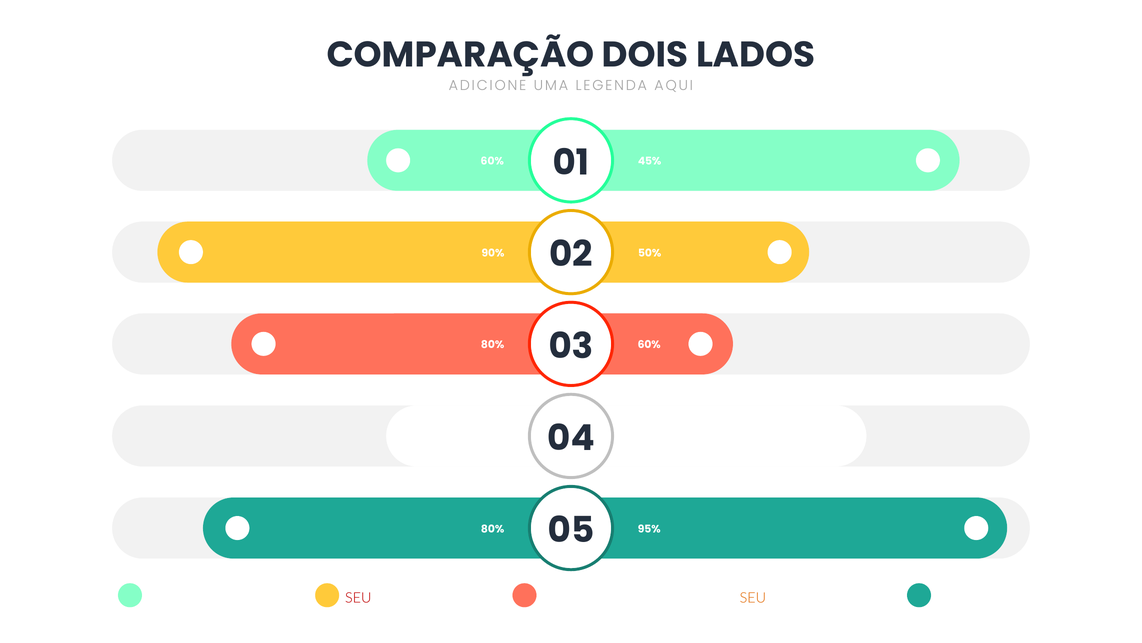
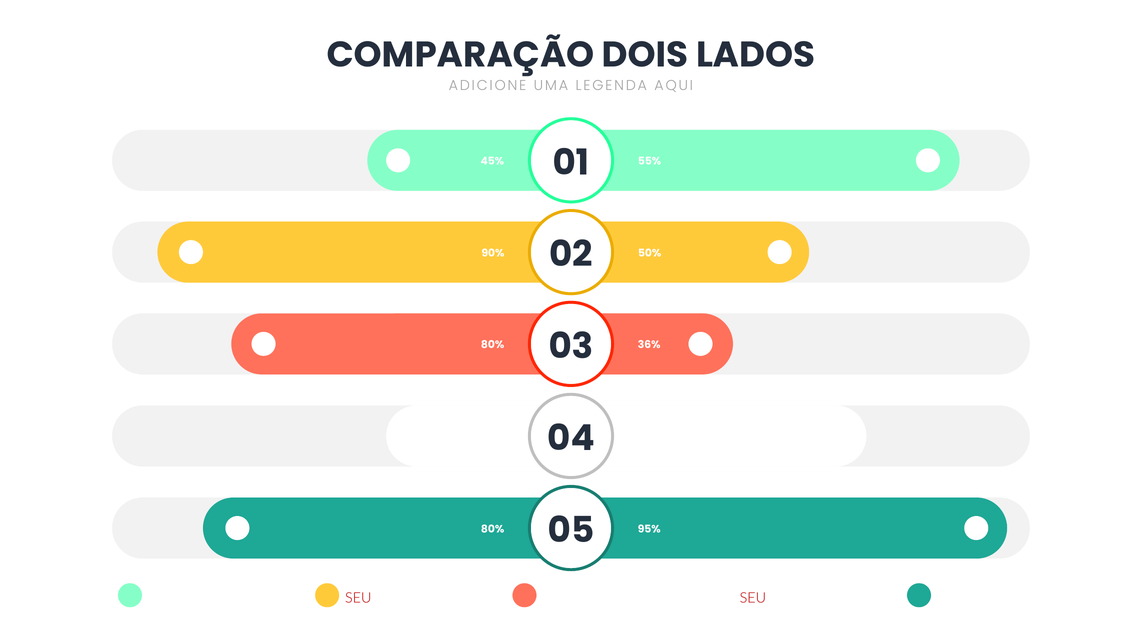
60% at (492, 161): 60% -> 45%
45%: 45% -> 55%
60% at (649, 345): 60% -> 36%
SEU at (753, 598) colour: orange -> red
